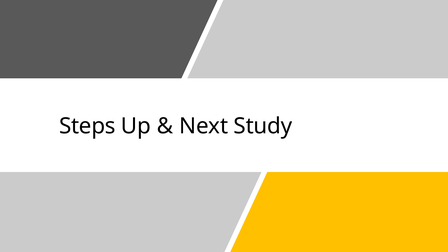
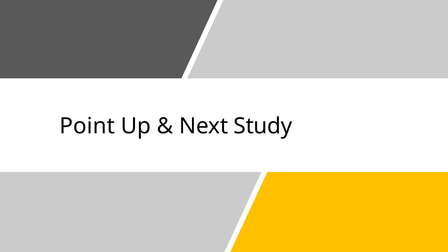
Steps: Steps -> Point
